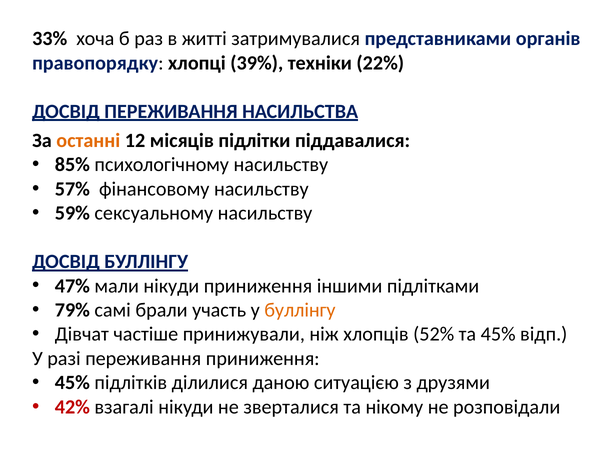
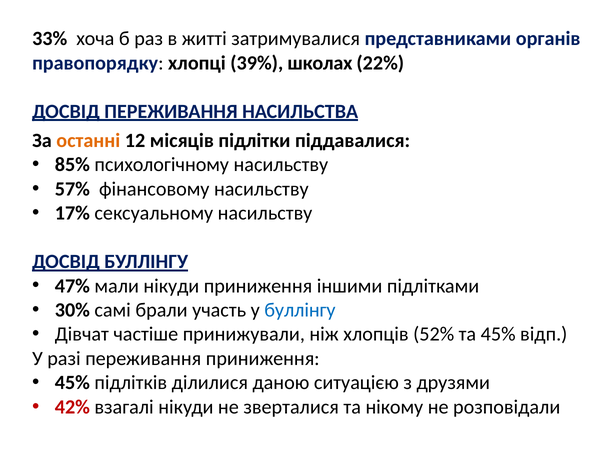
техніки: техніки -> школах
59%: 59% -> 17%
79%: 79% -> 30%
буллінгу at (300, 310) colour: orange -> blue
